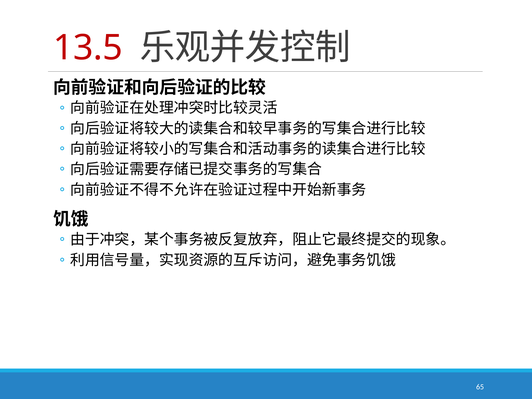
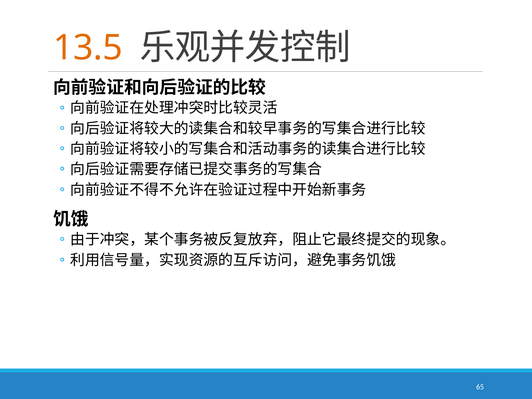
13.5 colour: red -> orange
